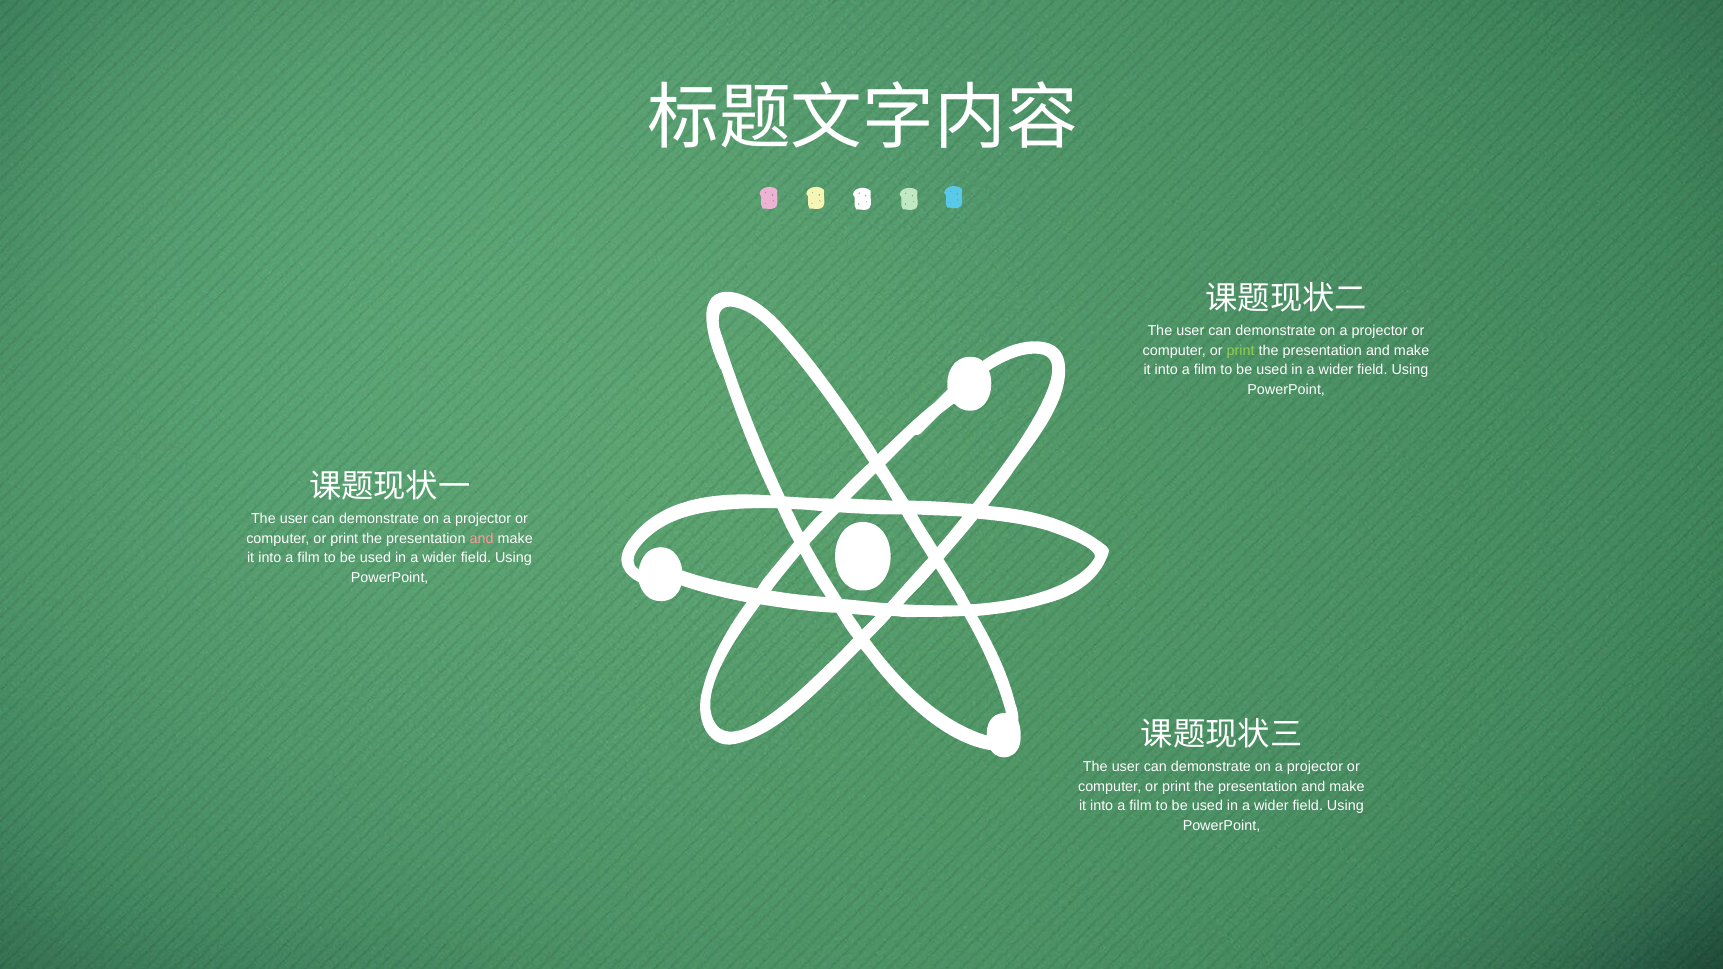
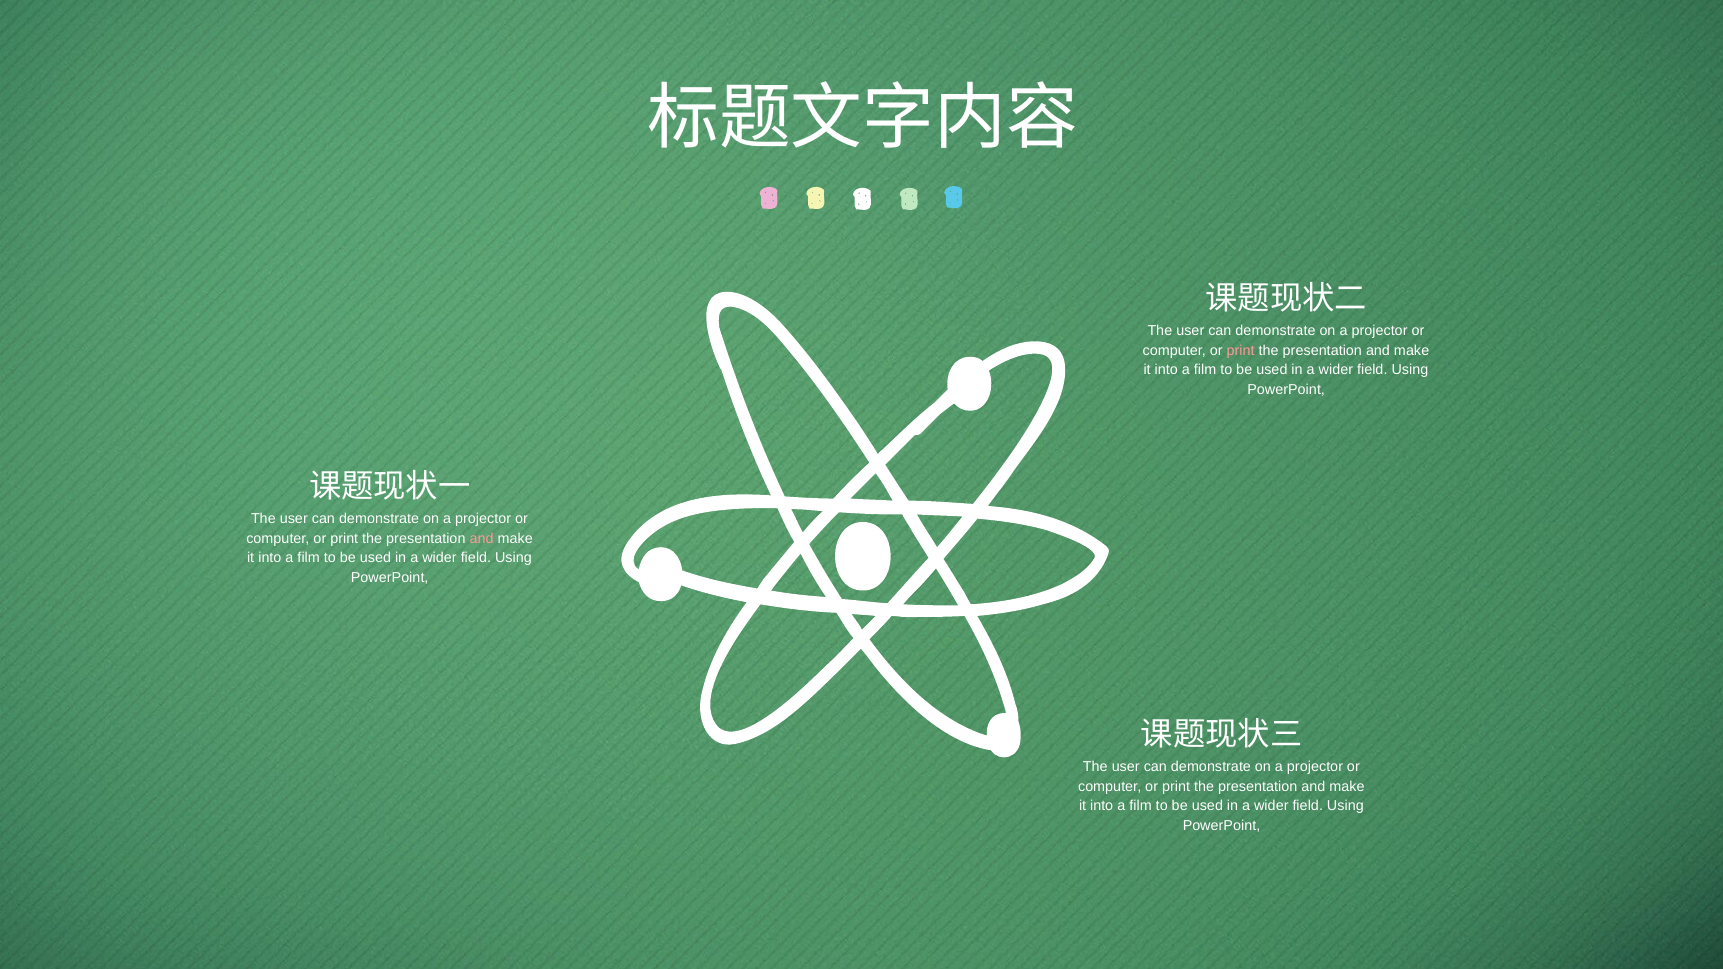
print at (1241, 350) colour: light green -> pink
